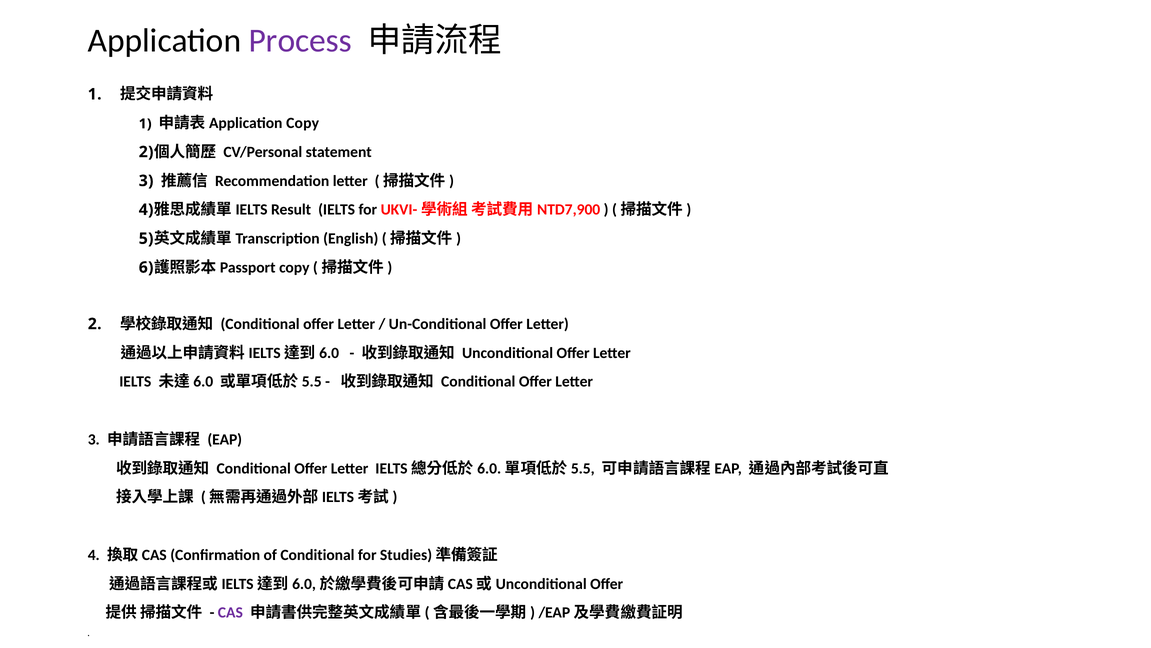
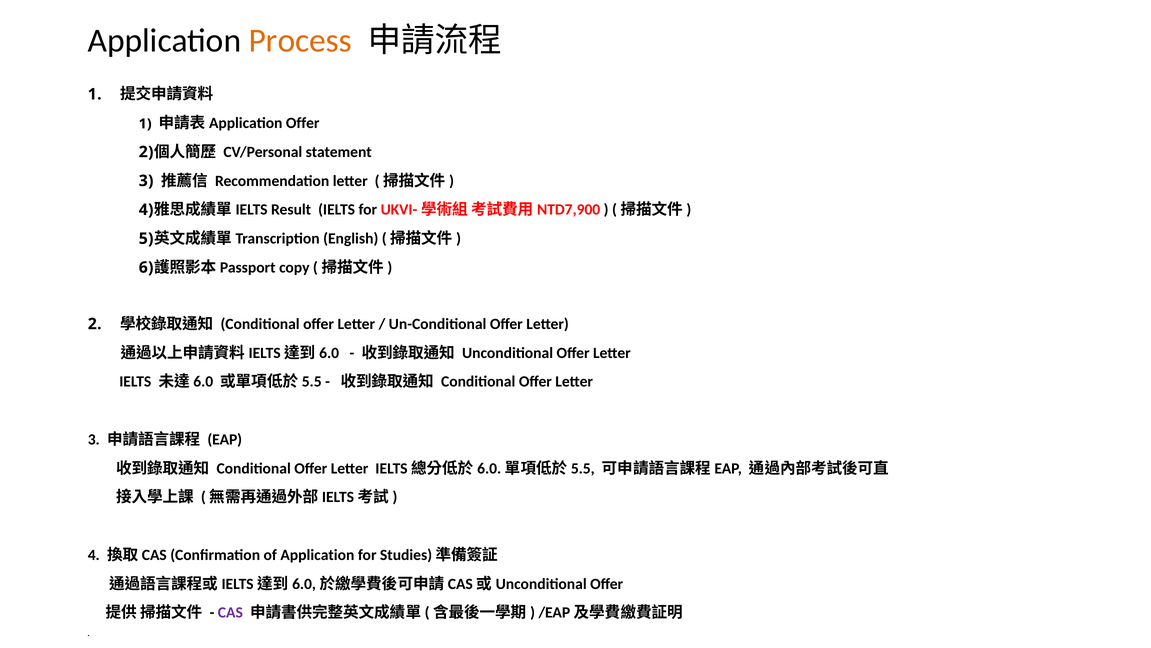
Process colour: purple -> orange
Copy at (303, 123): Copy -> Offer
of Conditional: Conditional -> Application
